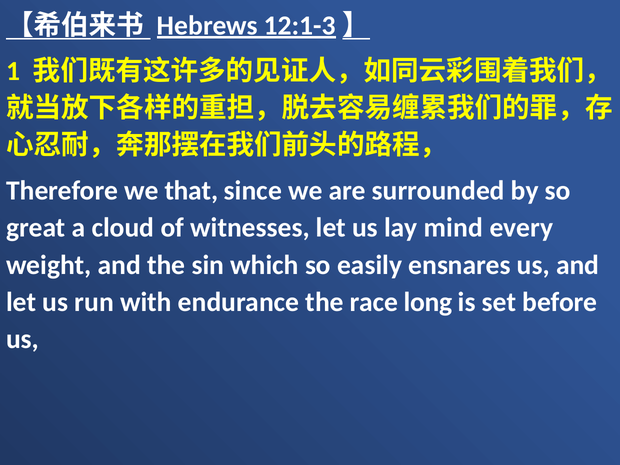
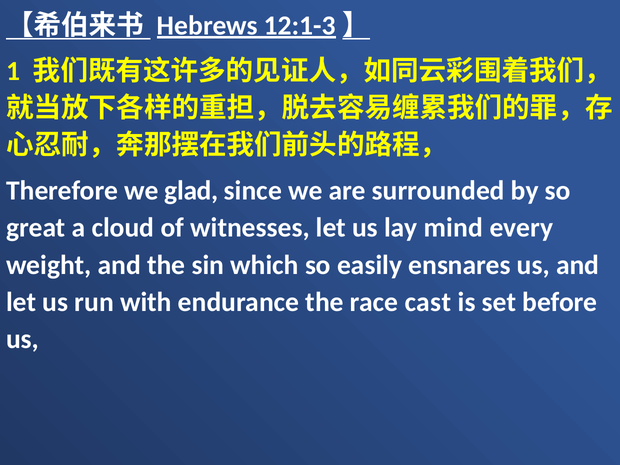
that: that -> glad
long: long -> cast
